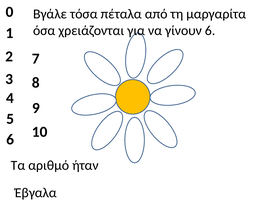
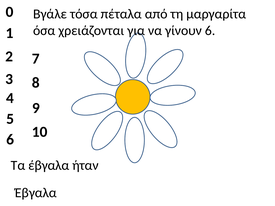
Τα αριθμό: αριθμό -> έβγαλα
